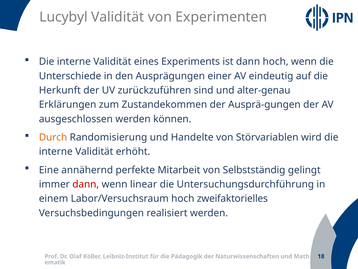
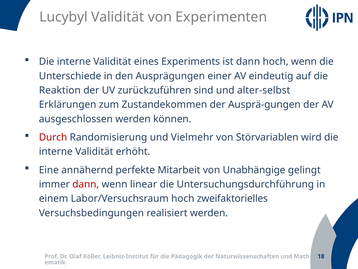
Herkunft: Herkunft -> Reaktion
alter-genau: alter-genau -> alter-selbst
Durch colour: orange -> red
Handelte: Handelte -> Vielmehr
Selbstständig: Selbstständig -> Unabhängige
